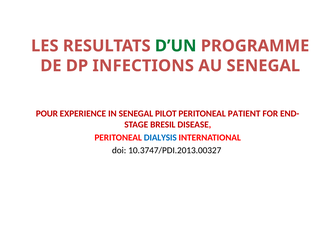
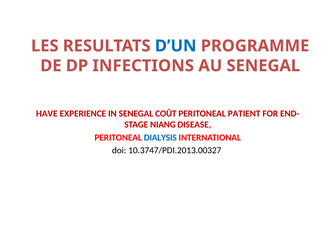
D’UN colour: green -> blue
POUR: POUR -> HAVE
PILOT: PILOT -> COÛT
BRESIL: BRESIL -> NIANG
